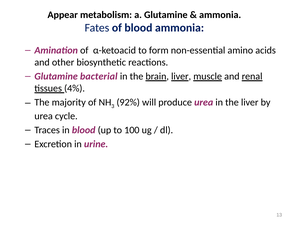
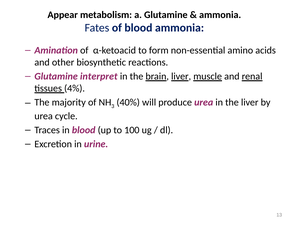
bacterial: bacterial -> interpret
92%: 92% -> 40%
